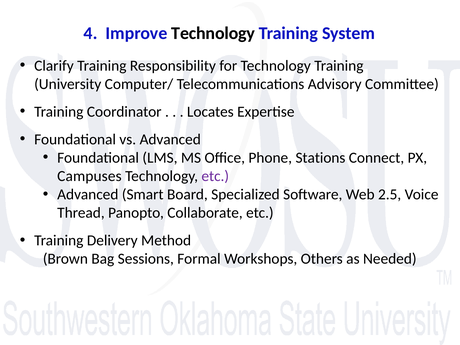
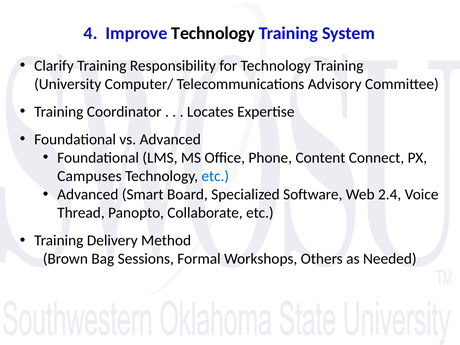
Stations: Stations -> Content
etc at (215, 176) colour: purple -> blue
2.5: 2.5 -> 2.4
